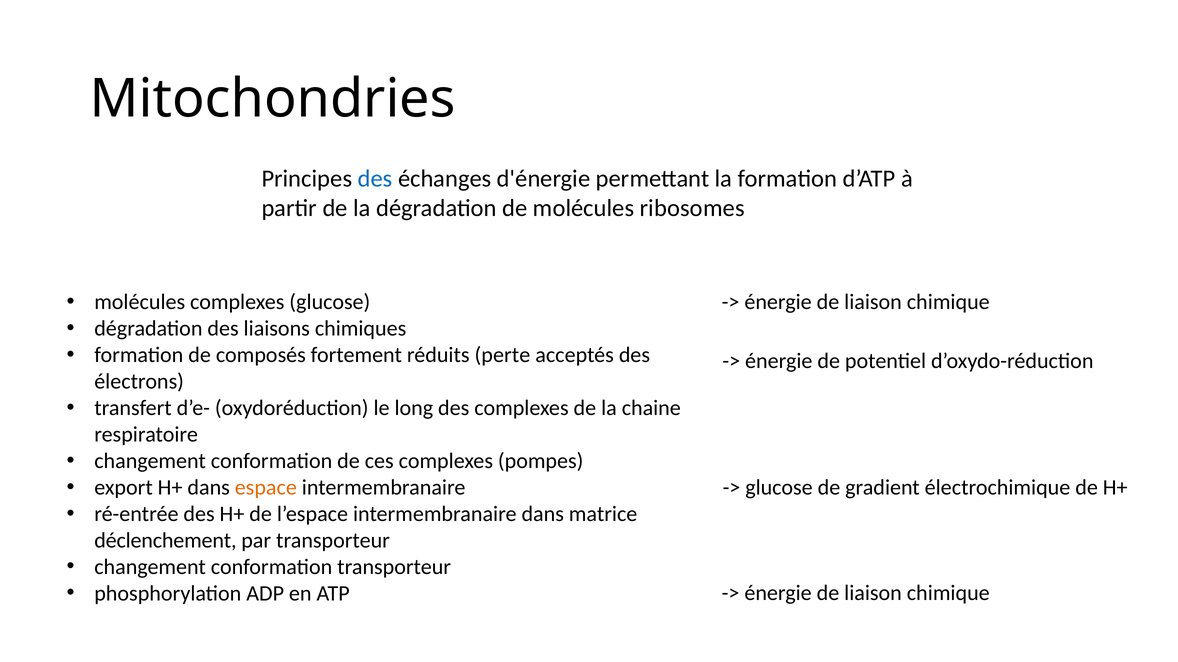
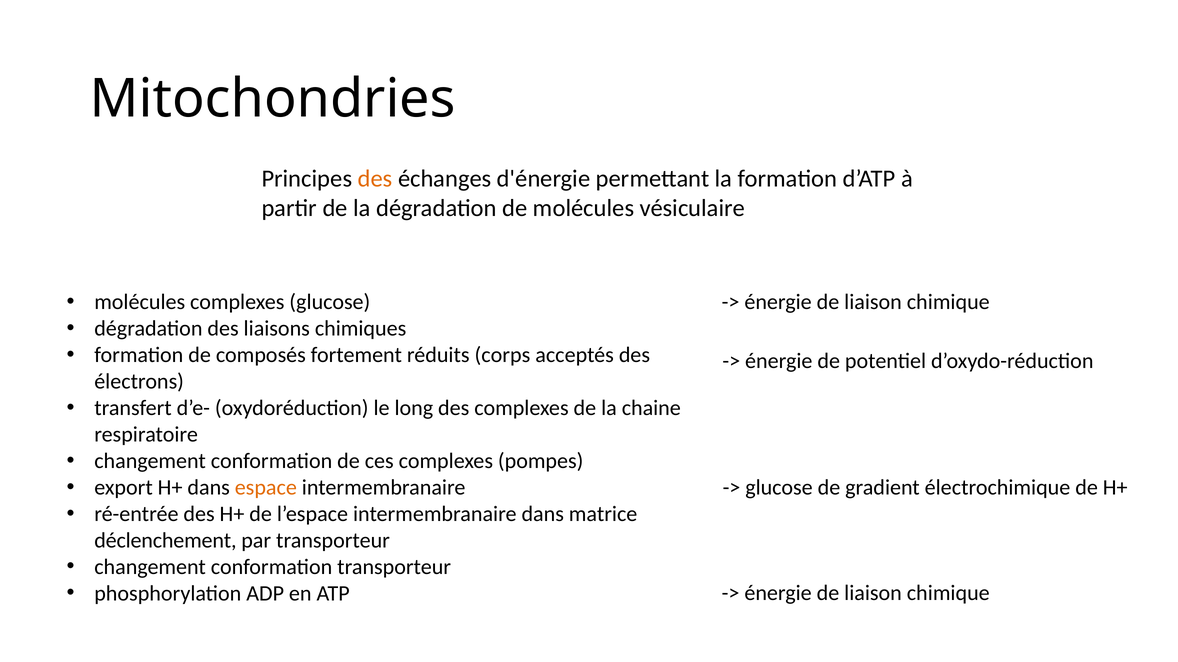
des at (375, 179) colour: blue -> orange
ribosomes: ribosomes -> vésiculaire
perte: perte -> corps
